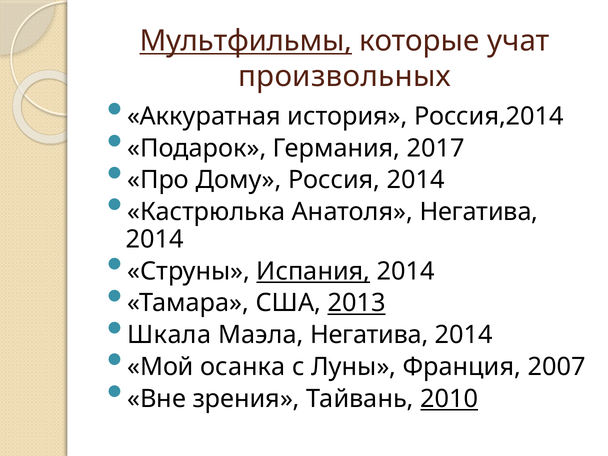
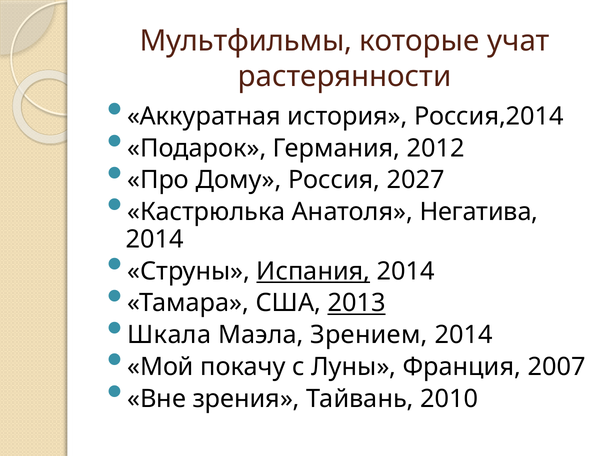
Мультфильмы underline: present -> none
произвольных: произвольных -> растерянности
2017: 2017 -> 2012
Россия 2014: 2014 -> 2027
Маэла Негатива: Негатива -> Зрением
осанка: осанка -> покачу
2010 underline: present -> none
